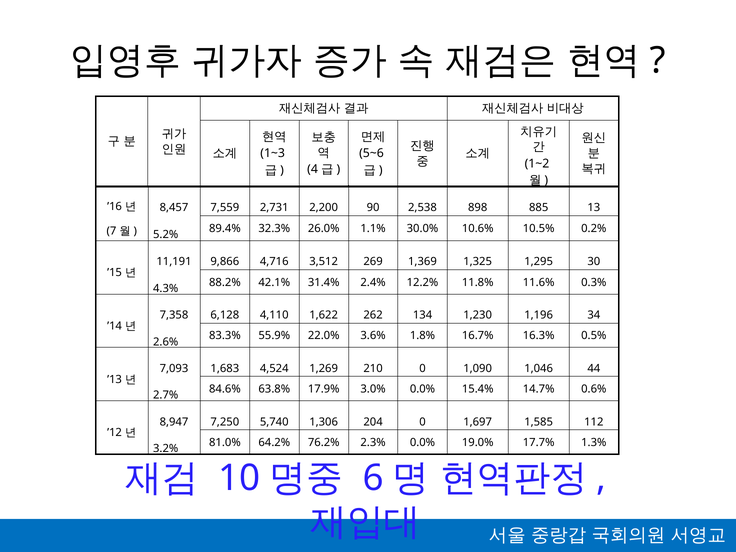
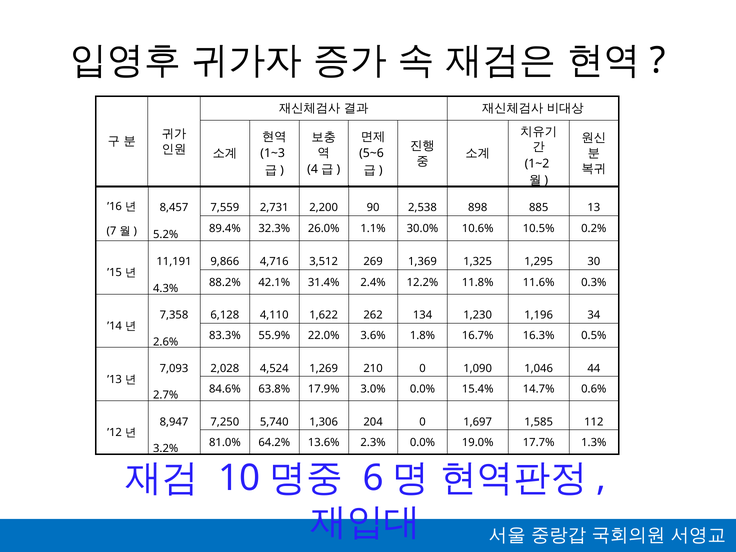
1,683: 1,683 -> 2,028
76.2%: 76.2% -> 13.6%
